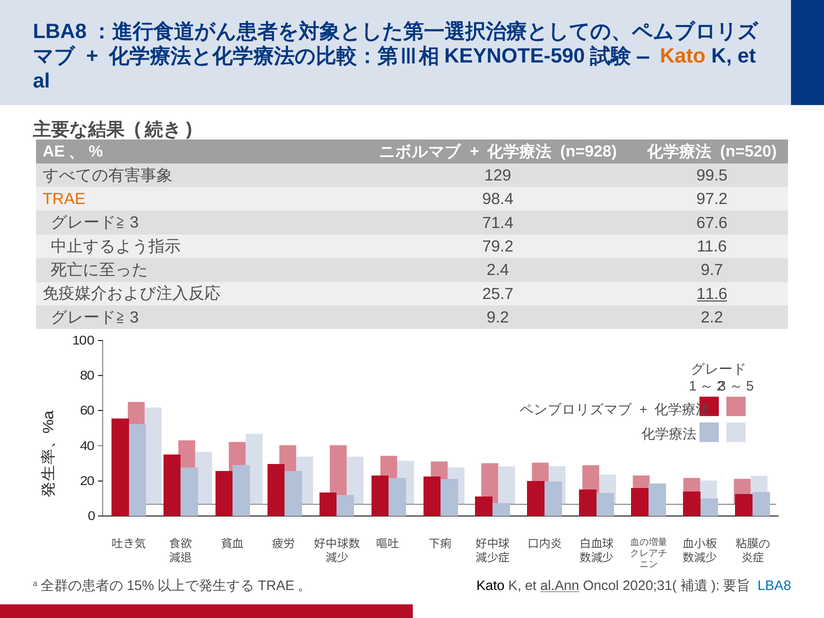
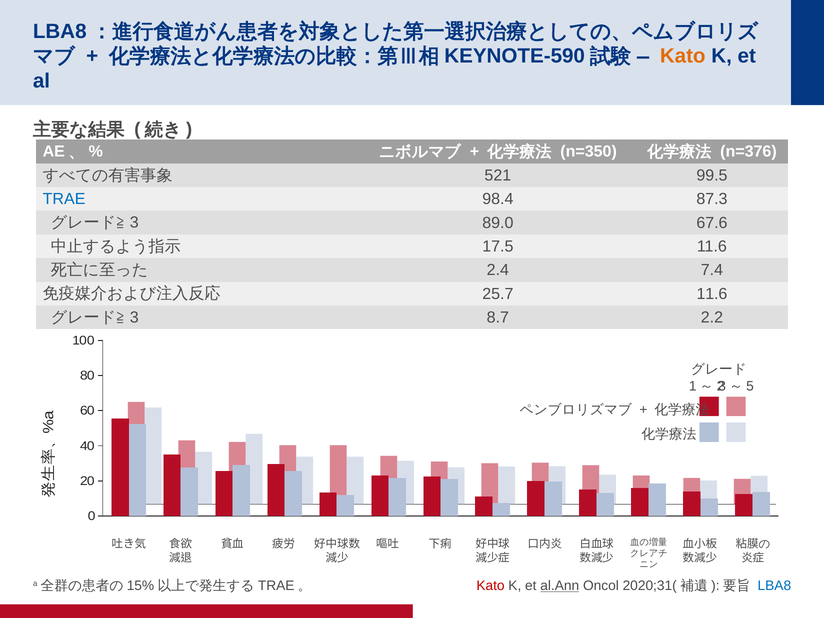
n=928: n=928 -> n=350
n=520: n=520 -> n=376
129: 129 -> 521
TRAE colour: orange -> blue
97.2: 97.2 -> 87.3
71.4: 71.4 -> 89.0
79.2: 79.2 -> 17.5
9.7: 9.7 -> 7.4
11.6 at (712, 294) underline: present -> none
9.2: 9.2 -> 8.7
Kato at (491, 586) colour: black -> red
